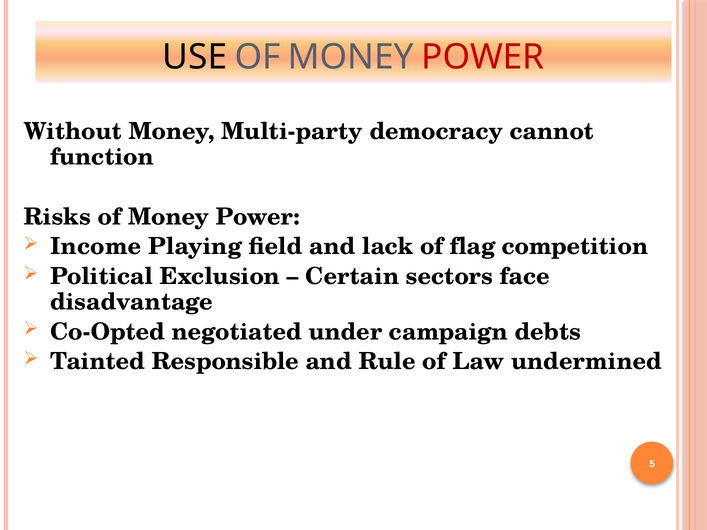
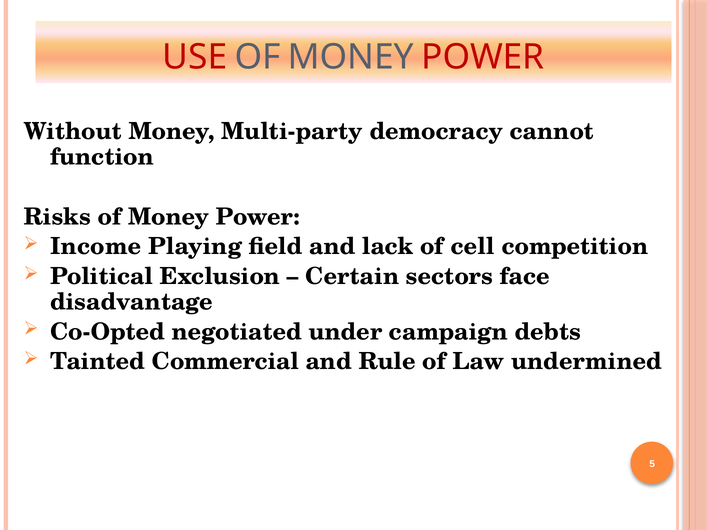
USE colour: black -> red
flag: flag -> cell
Responsible: Responsible -> Commercial
